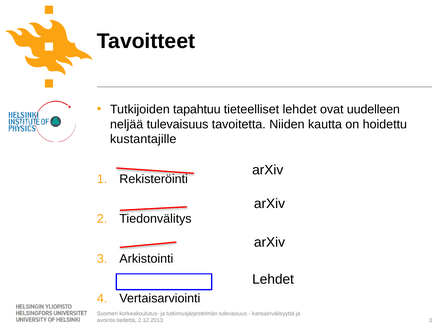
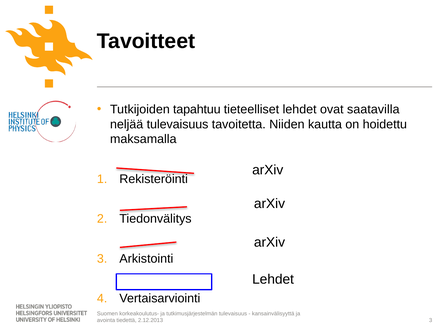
uudelleen: uudelleen -> saatavilla
kustantajille: kustantajille -> maksamalla
